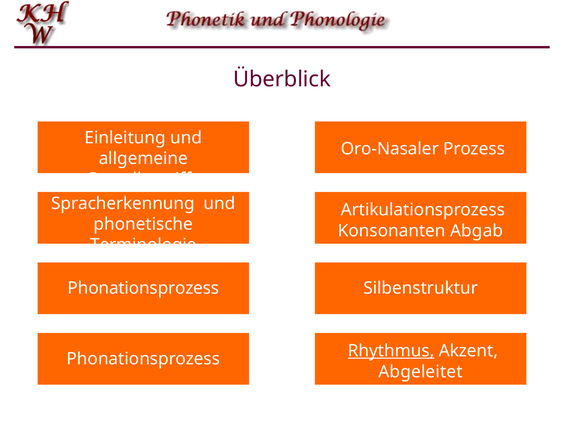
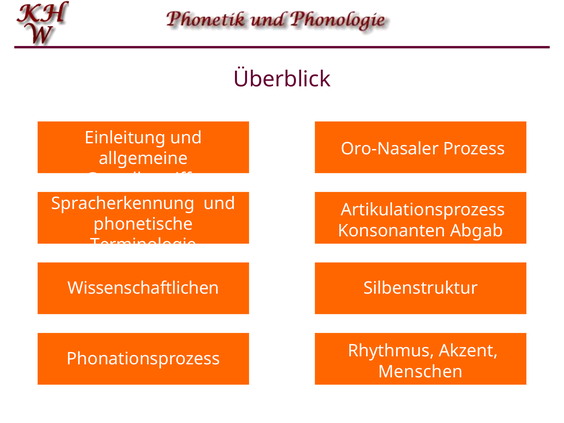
Phonationsprozess at (143, 288): Phonationsprozess -> Wissenschaftlichen
Rhythmus underline: present -> none
Abgeleitet: Abgeleitet -> Menschen
